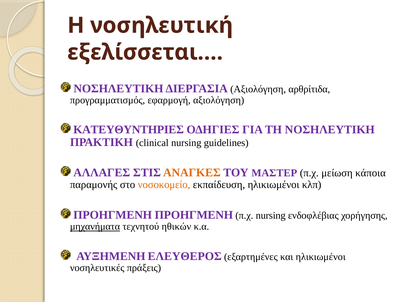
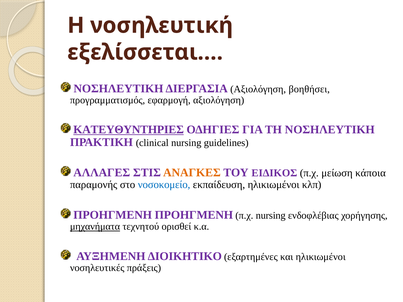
αρθρίτιδα: αρθρίτιδα -> βοηθήσει
ΚΑΤΕΥΘΥΝΤΗΡΙΕΣ underline: none -> present
ΜΑΣΤΕΡ: ΜΑΣΤΕΡ -> ΕΙΔΙΚΟΣ
νοσοκομείο colour: orange -> blue
ηθικών: ηθικών -> ορισθεί
ΕΛΕΥΘΕΡΟΣ: ΕΛΕΥΘΕΡΟΣ -> ΔΙΟΙΚΗΤΙΚΟ
